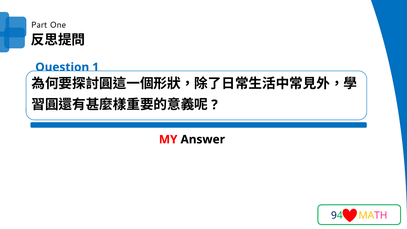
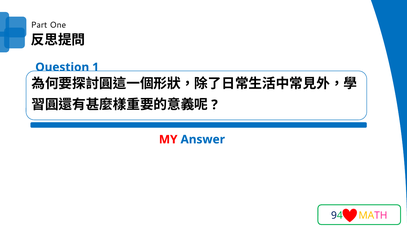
Answer colour: black -> blue
